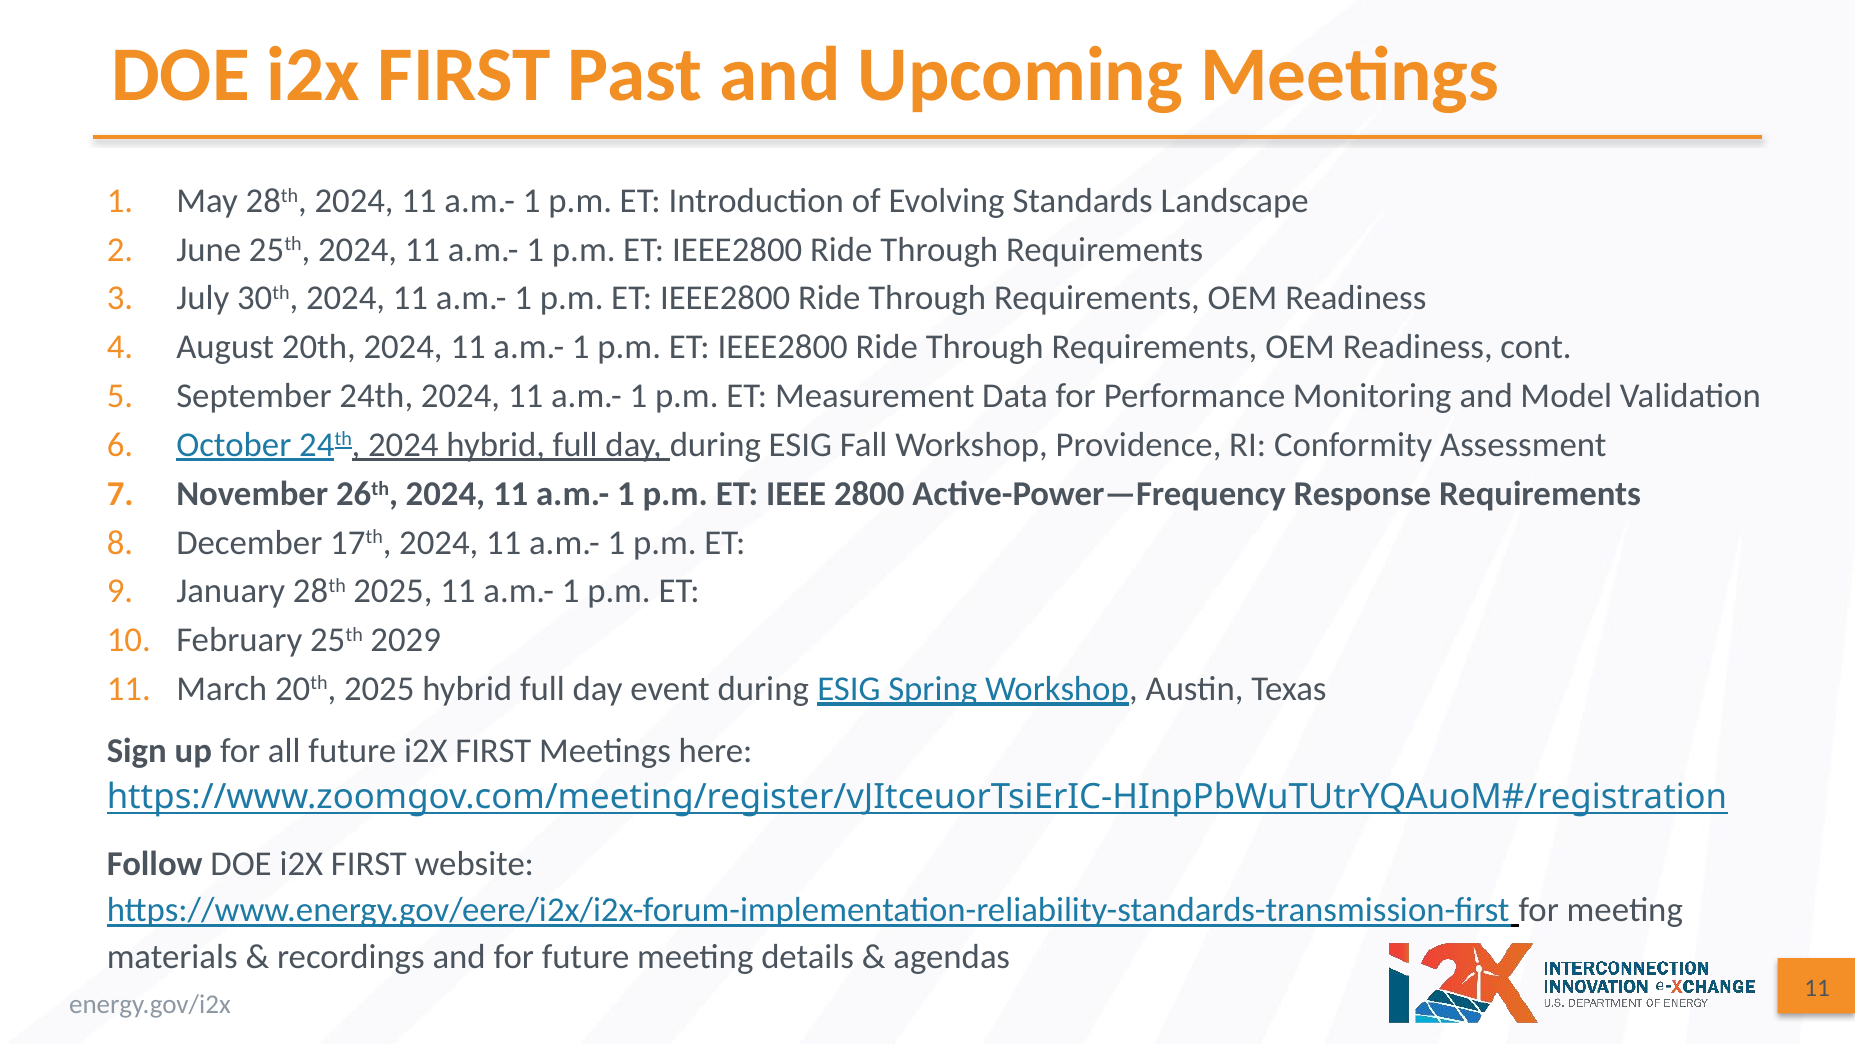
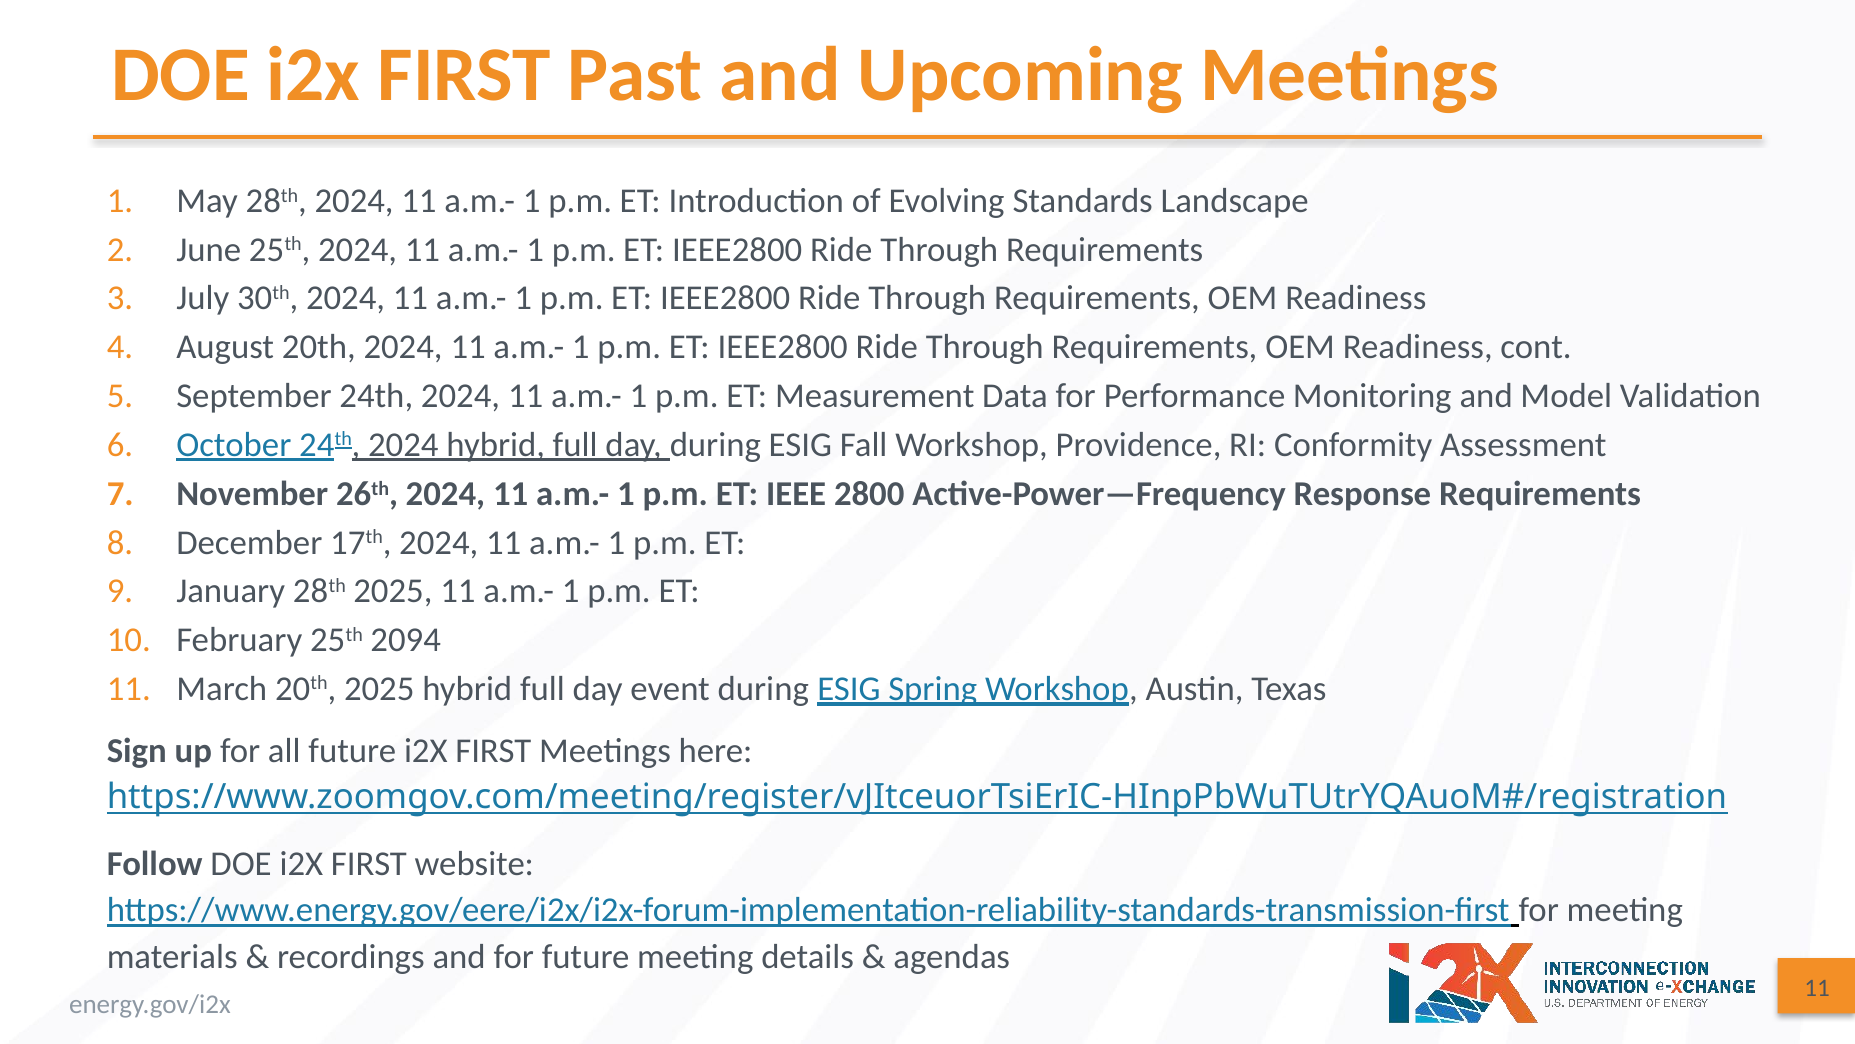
2029: 2029 -> 2094
